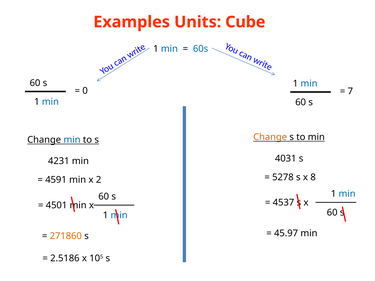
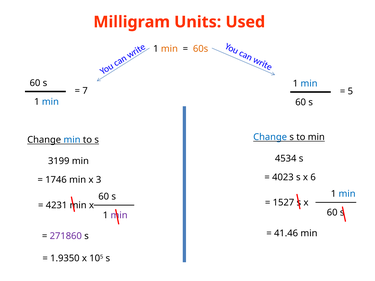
Examples: Examples -> Milligram
Cube: Cube -> Used
min at (169, 49) colour: blue -> orange
60s colour: blue -> orange
0: 0 -> 7
7: 7 -> 5
Change at (270, 137) colour: orange -> blue
4031: 4031 -> 4534
4231: 4231 -> 3199
5278: 5278 -> 4023
8: 8 -> 6
4591: 4591 -> 1746
2: 2 -> 3
4537: 4537 -> 1527
4501: 4501 -> 4231
min at (119, 215) colour: blue -> purple
45.97: 45.97 -> 41.46
271860 colour: orange -> purple
2.5186: 2.5186 -> 1.9350
